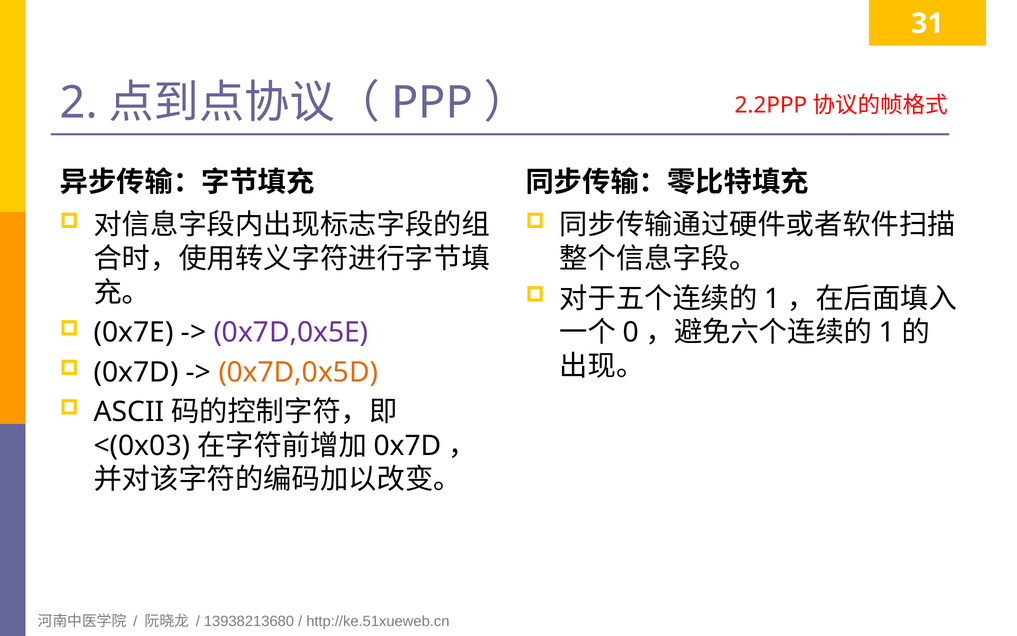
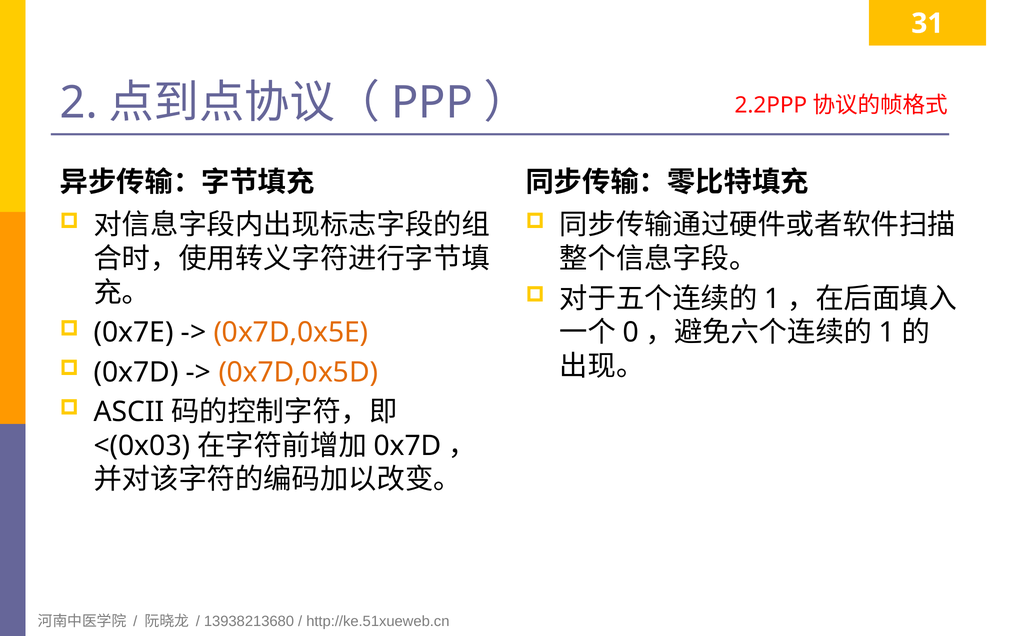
0x7D,0x5E colour: purple -> orange
